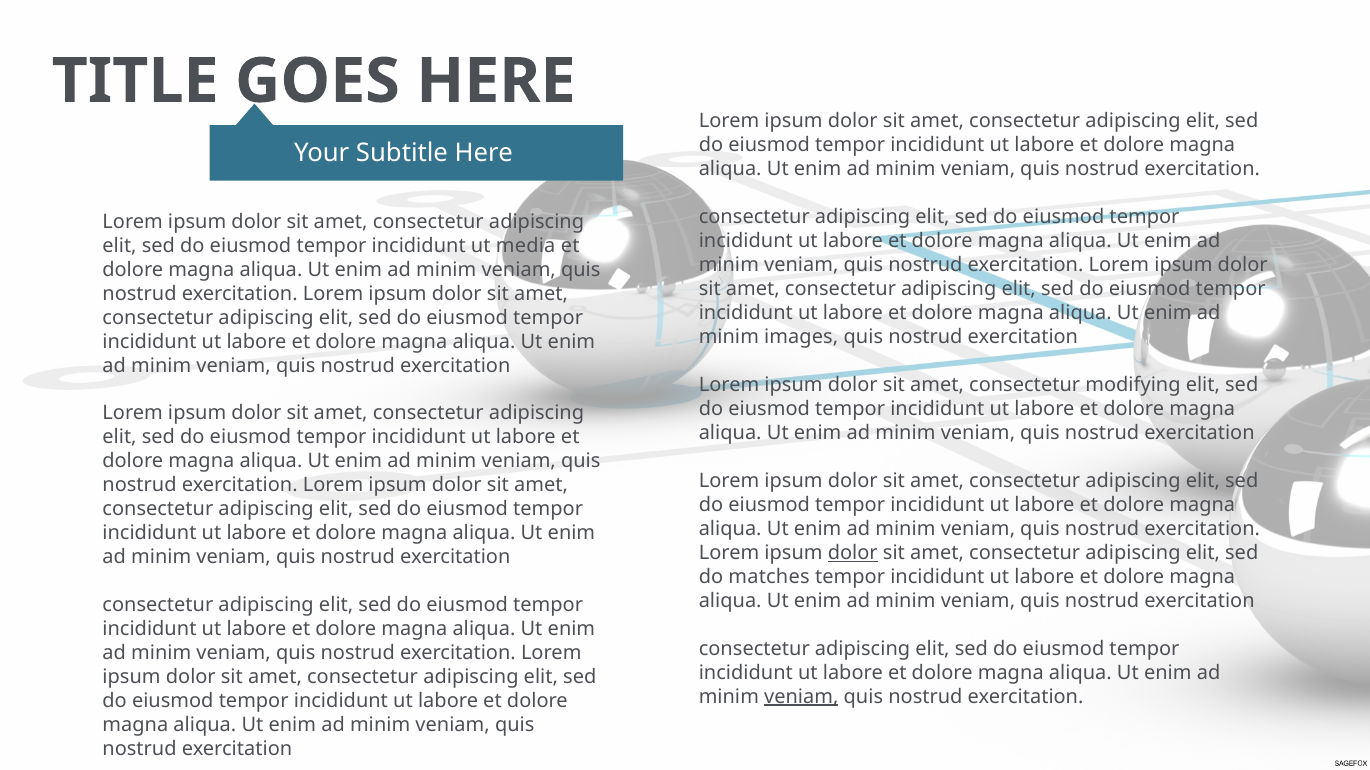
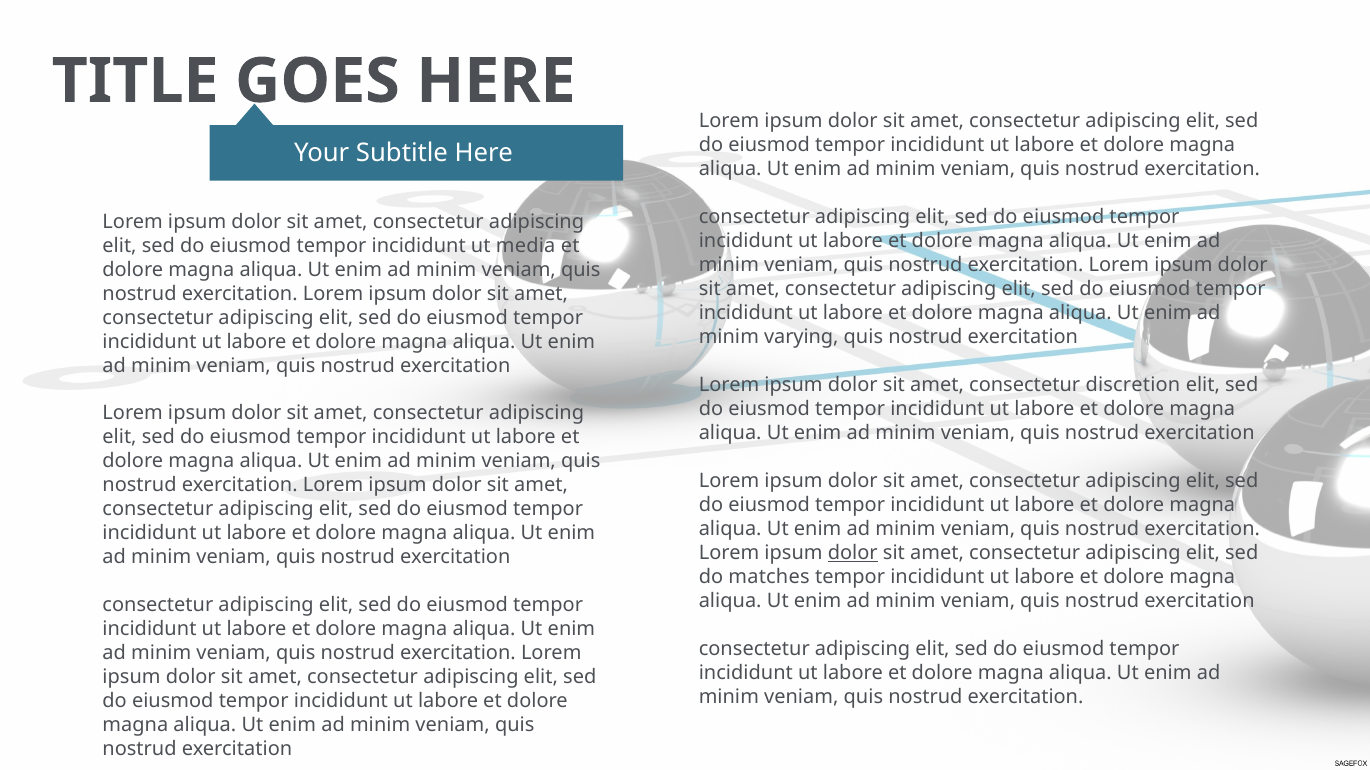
images: images -> varying
modifying: modifying -> discretion
veniam at (801, 697) underline: present -> none
